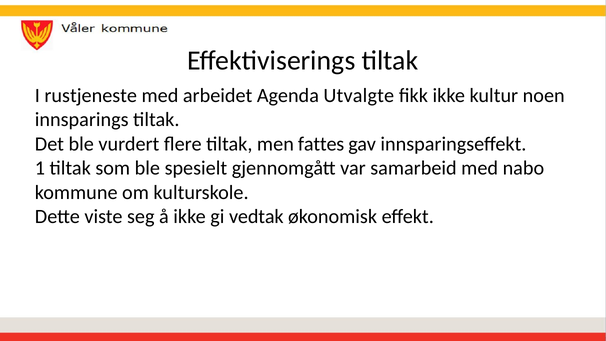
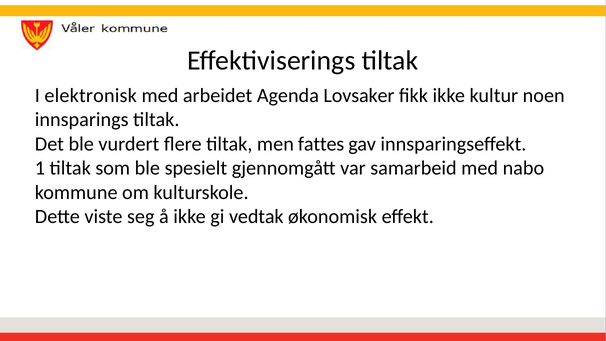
rustjeneste: rustjeneste -> elektronisk
Utvalgte: Utvalgte -> Lovsaker
